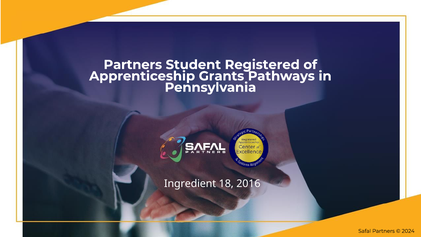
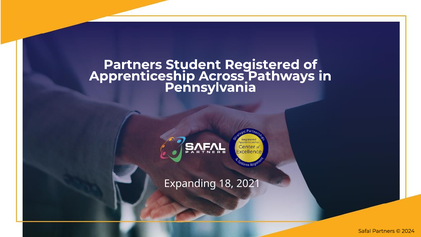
Grants: Grants -> Across
Ingredient: Ingredient -> Expanding
2016: 2016 -> 2021
